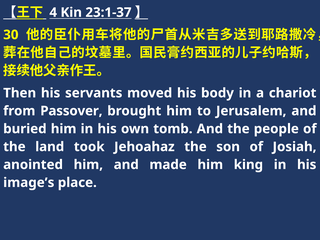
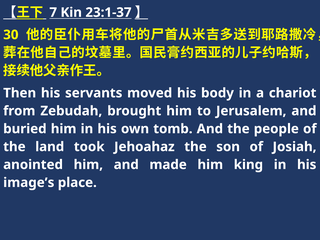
4: 4 -> 7
Passover: Passover -> Zebudah
